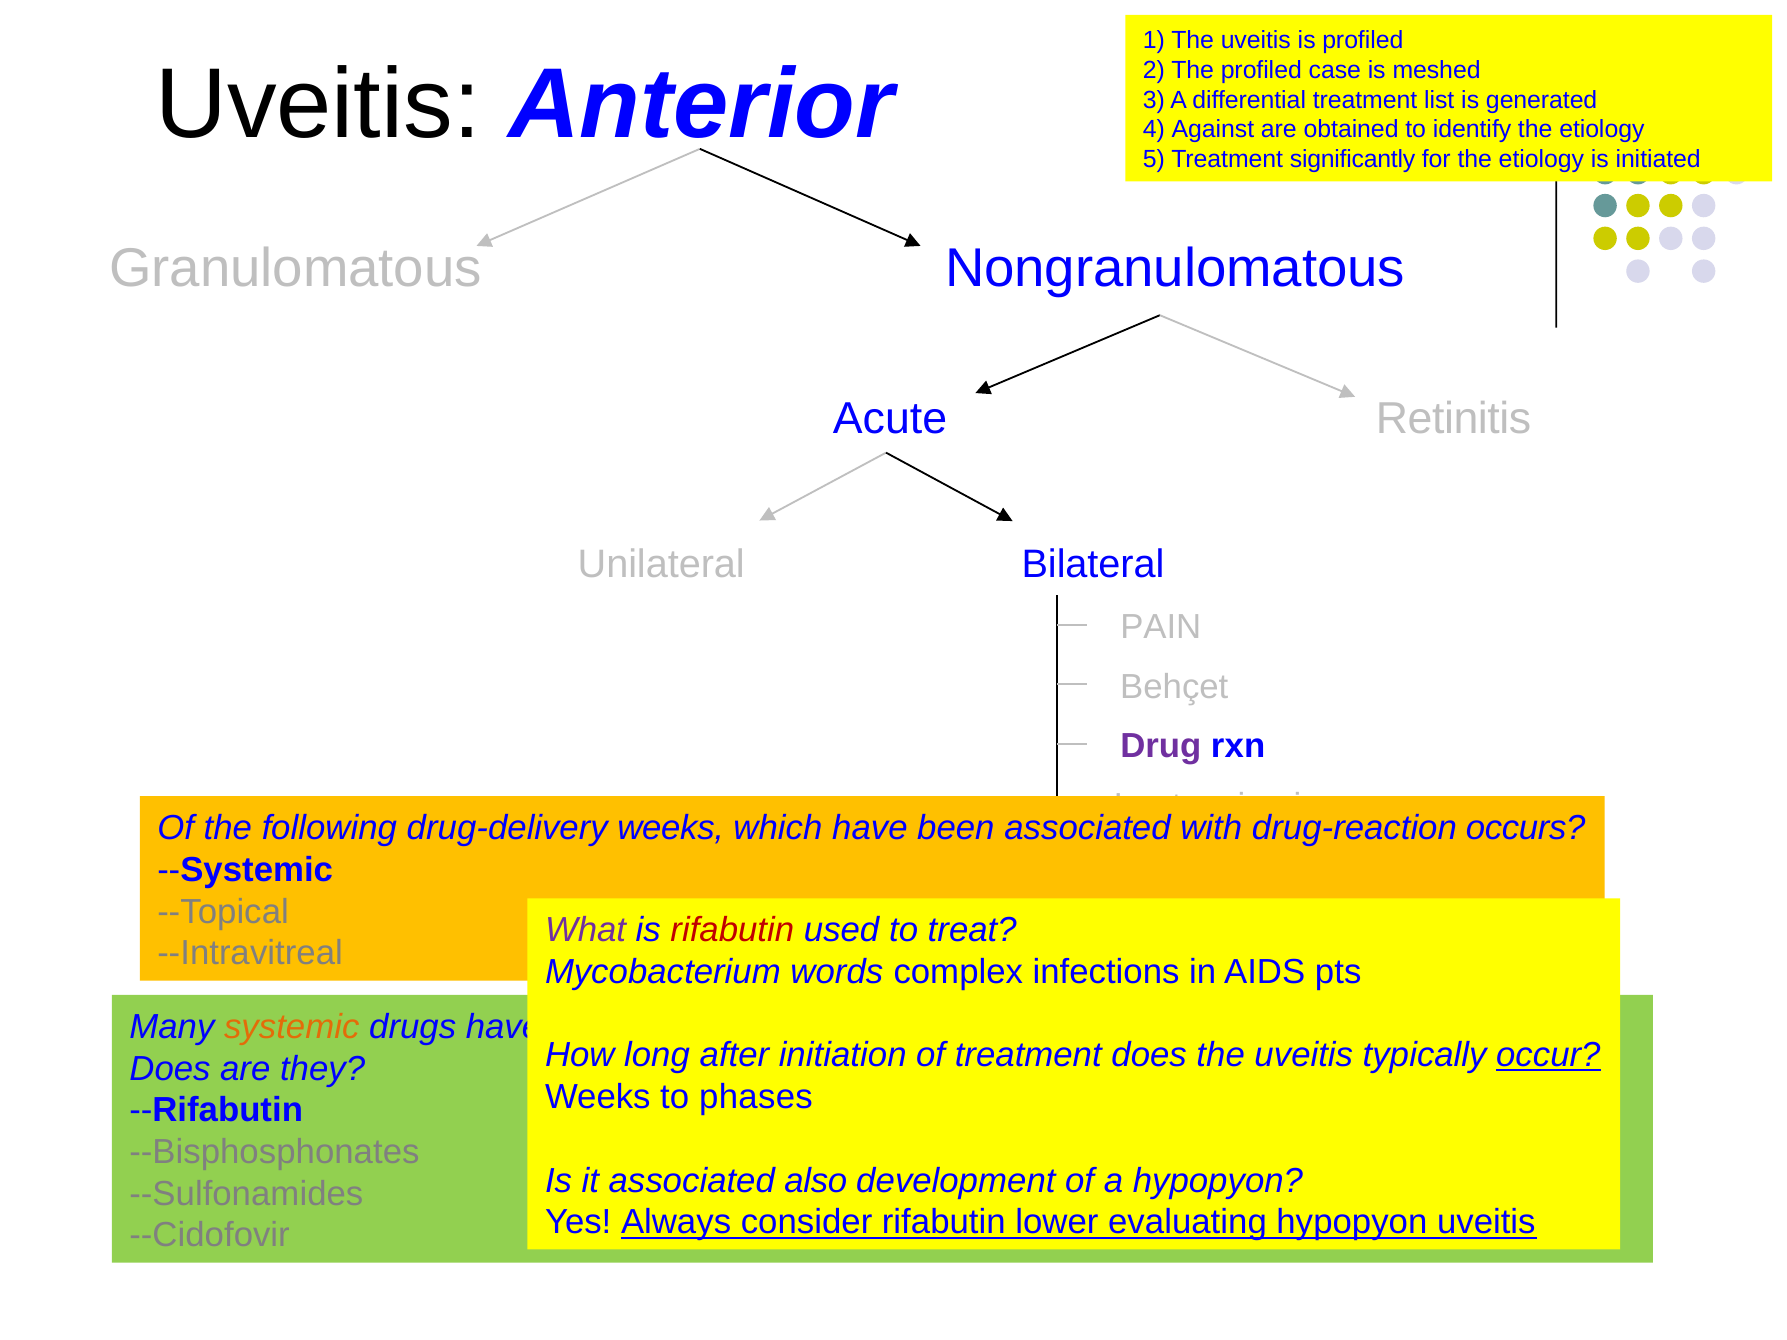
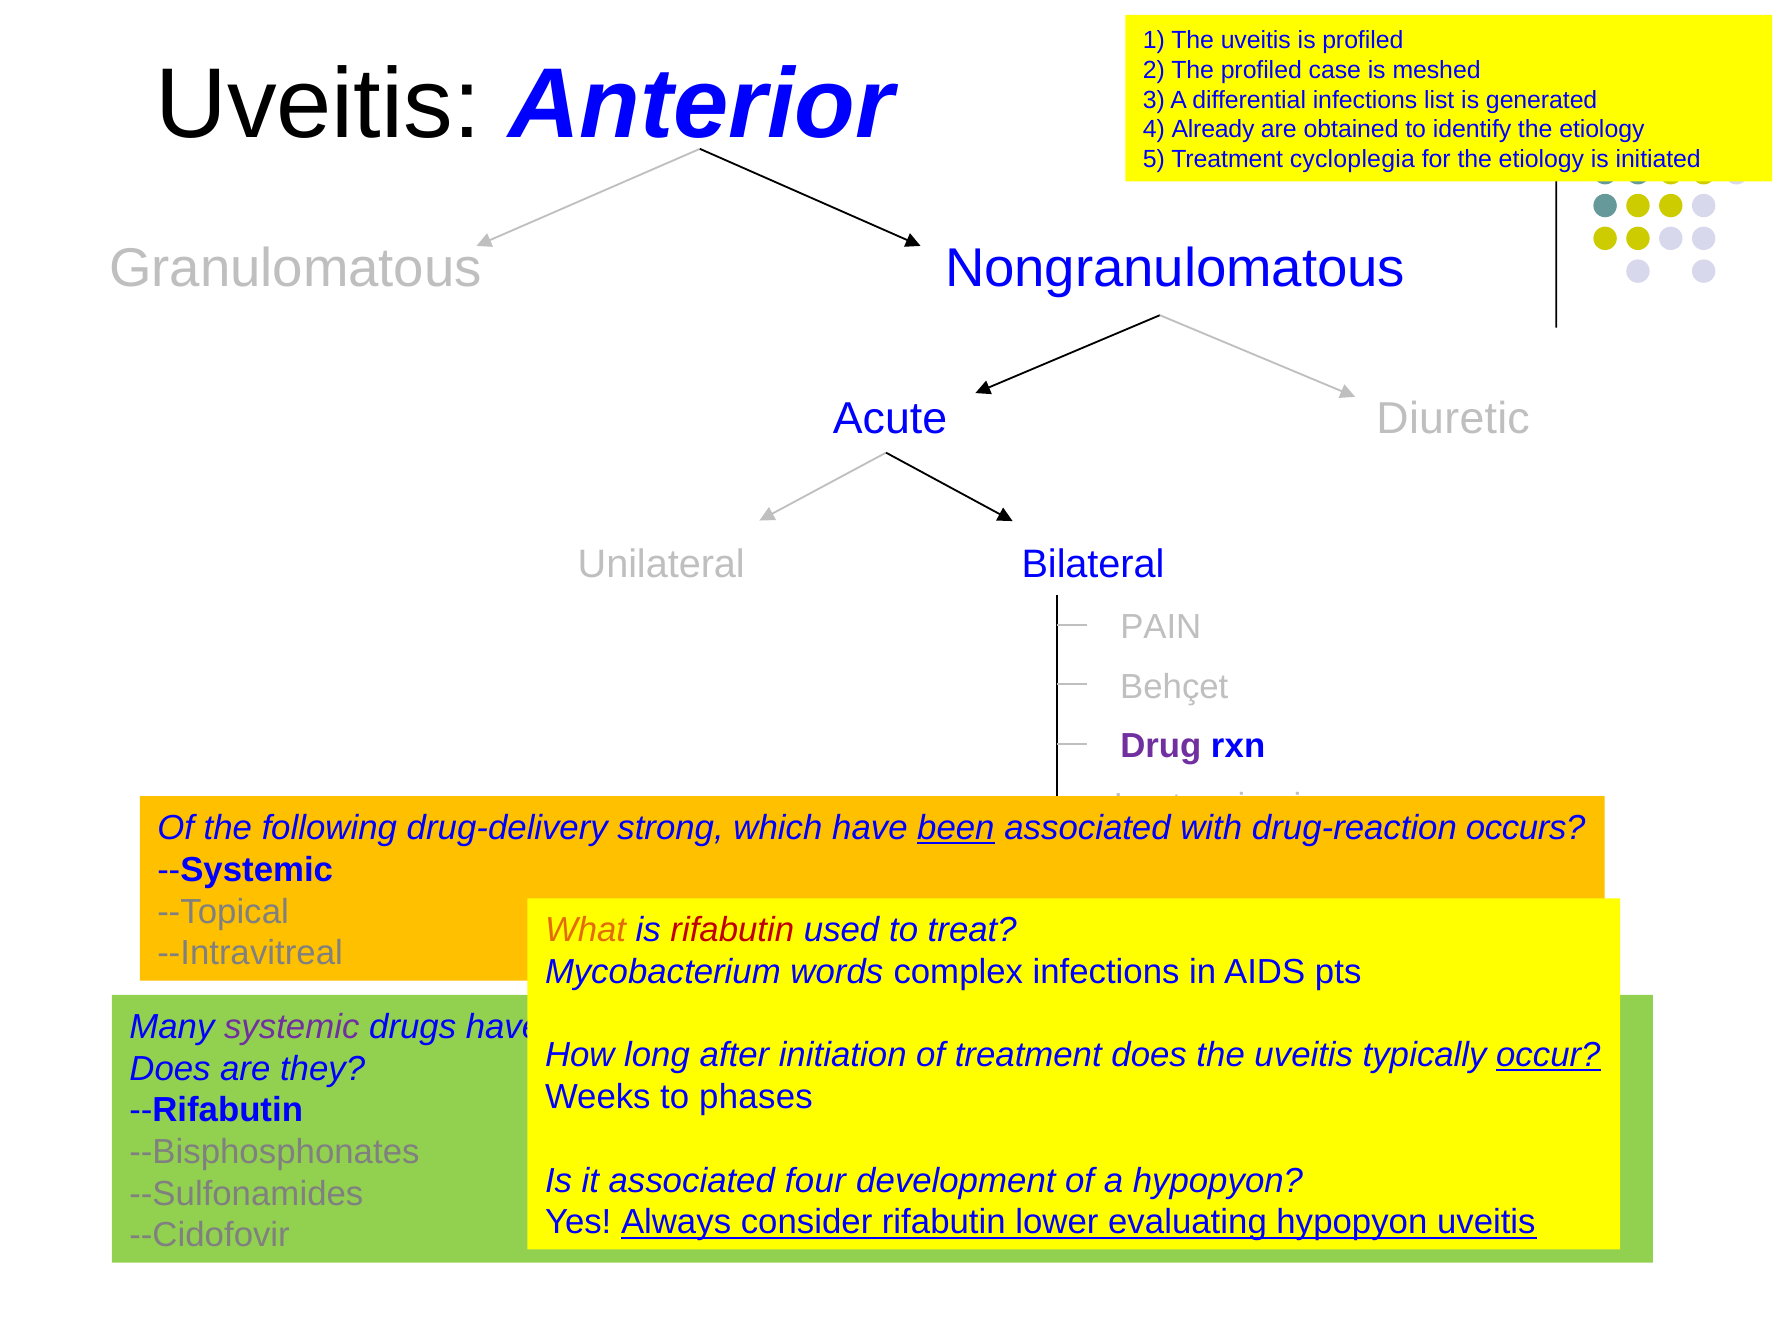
differential treatment: treatment -> infections
Against: Against -> Already
significantly: significantly -> cycloplegia
Retinitis: Retinitis -> Diuretic
drug-delivery weeks: weeks -> strong
been at (956, 828) underline: none -> present
What colour: purple -> orange
systemic colour: orange -> purple
associated also: also -> four
